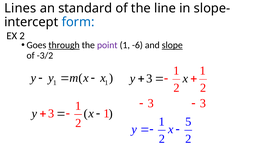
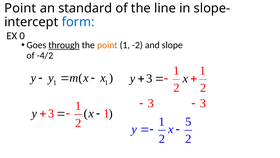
Lines at (20, 8): Lines -> Point
EX 2: 2 -> 0
point at (107, 45) colour: purple -> orange
-6: -6 -> -2
slope underline: present -> none
-3/2: -3/2 -> -4/2
